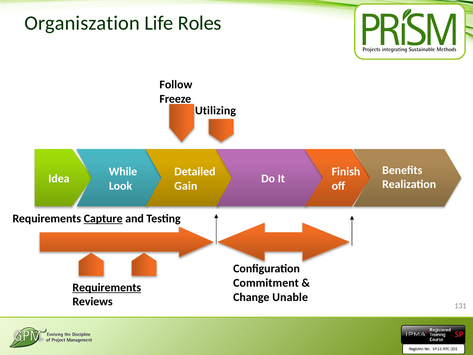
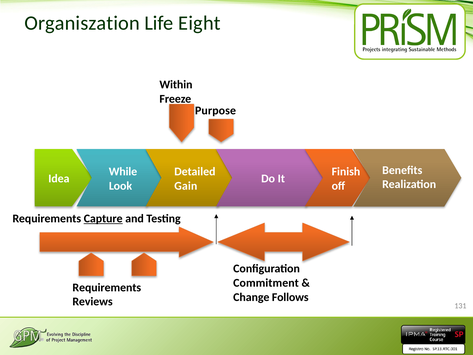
Roles: Roles -> Eight
Follow: Follow -> Within
Utilizing: Utilizing -> Purpose
Requirements at (107, 287) underline: present -> none
Unable: Unable -> Follows
